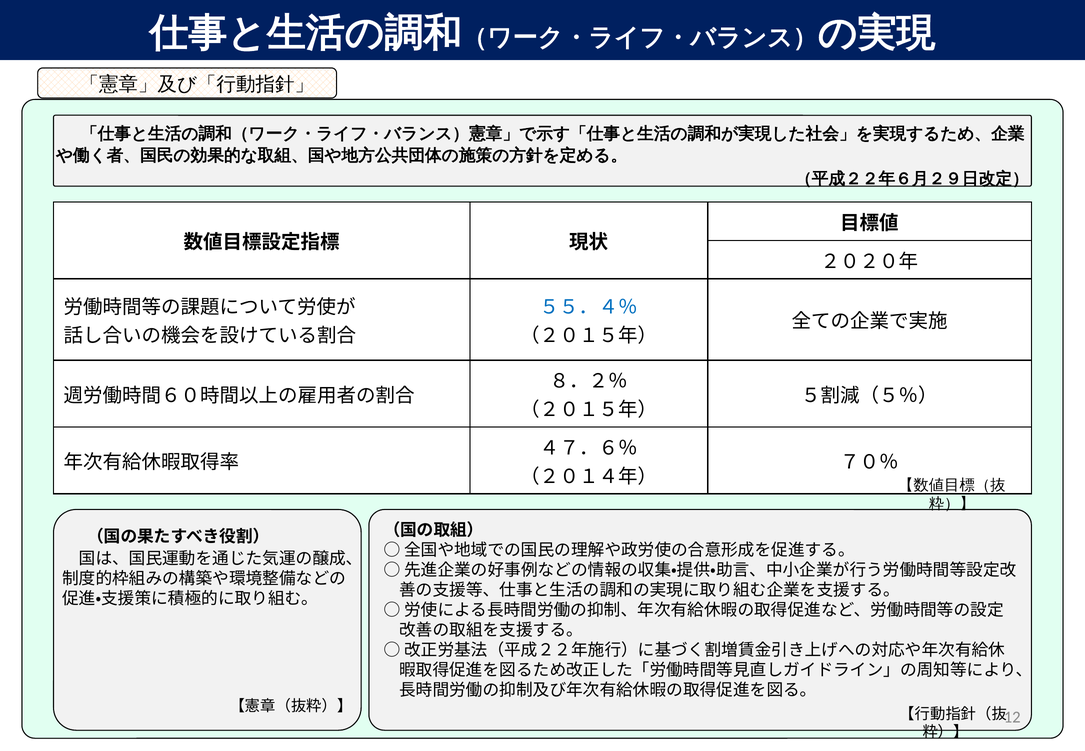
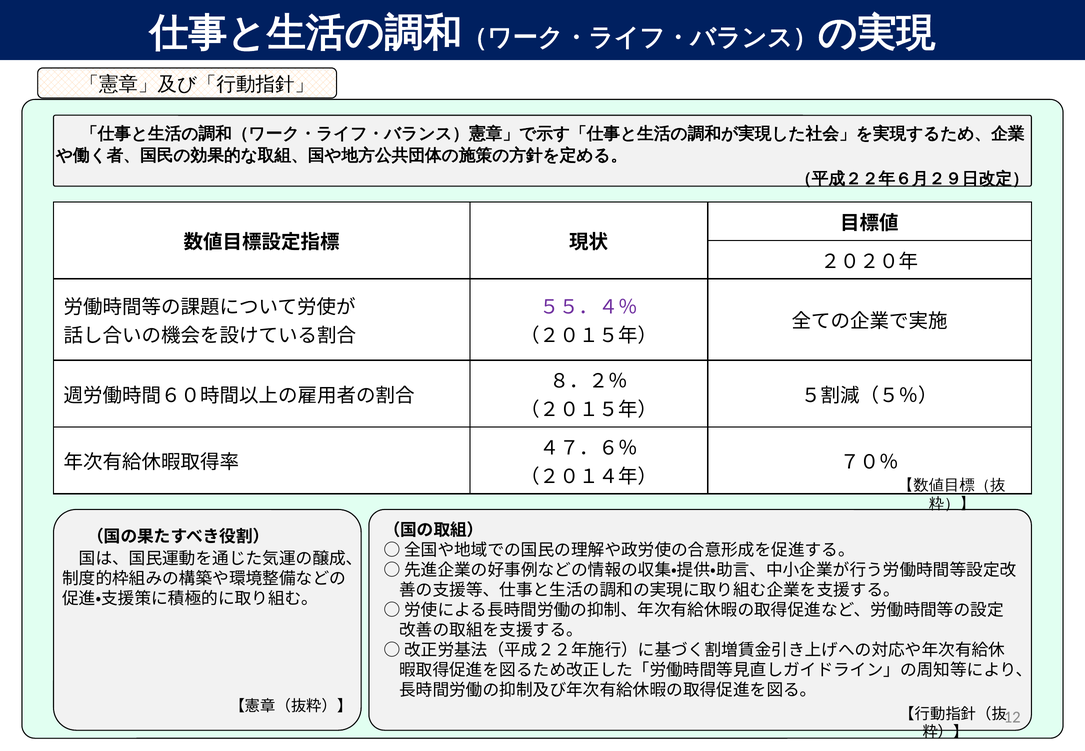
５５．４％ colour: blue -> purple
